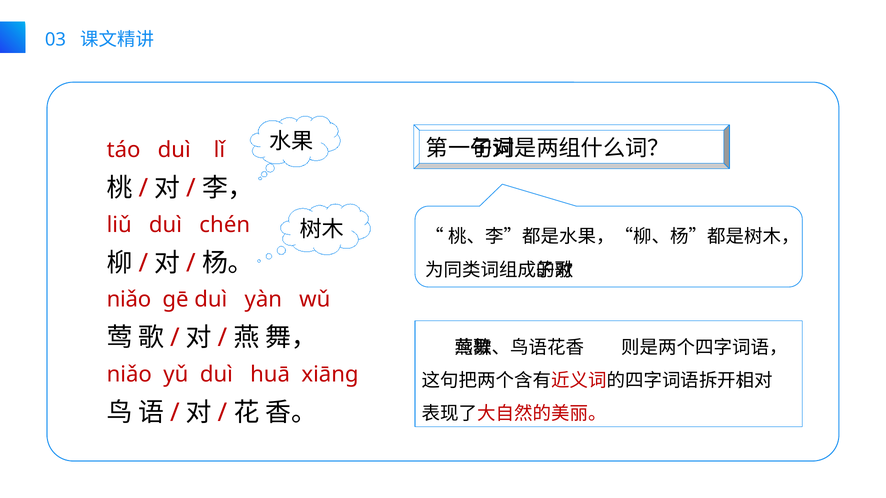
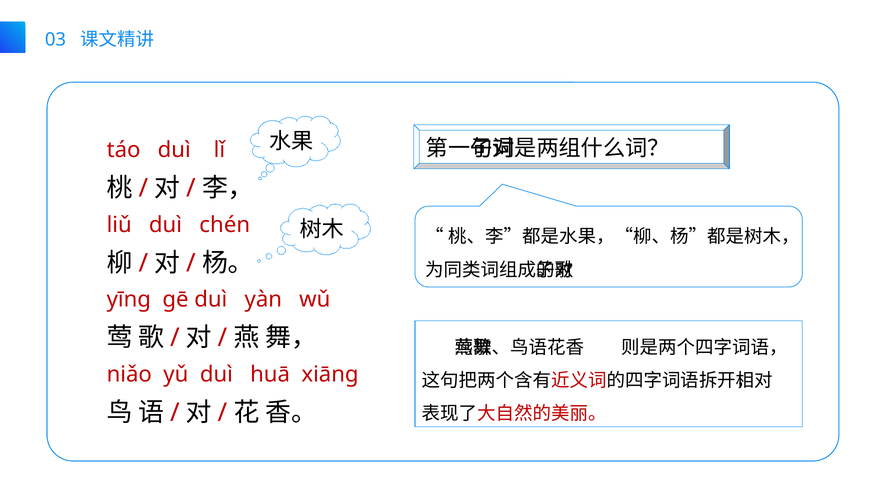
niǎo at (129, 300): niǎo -> yīng
